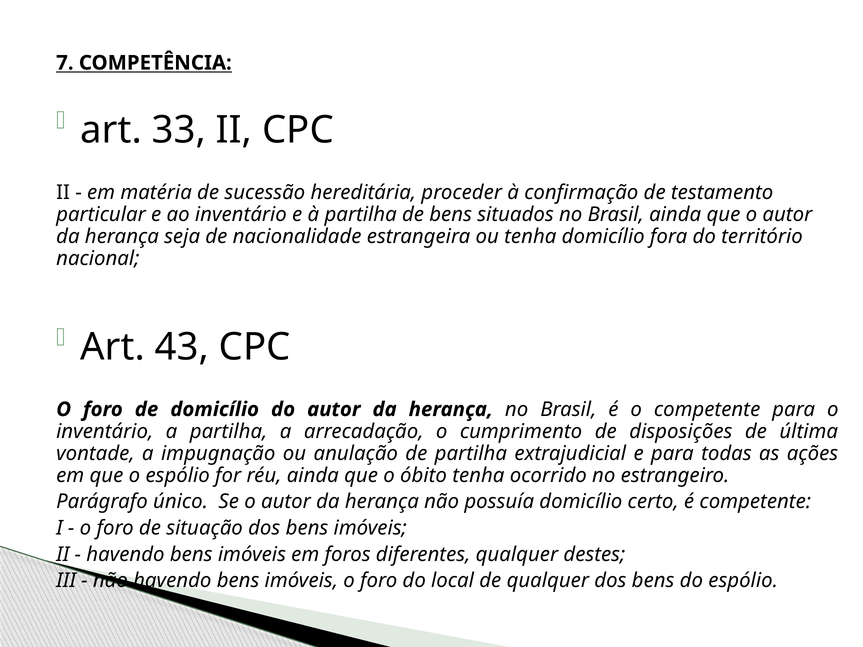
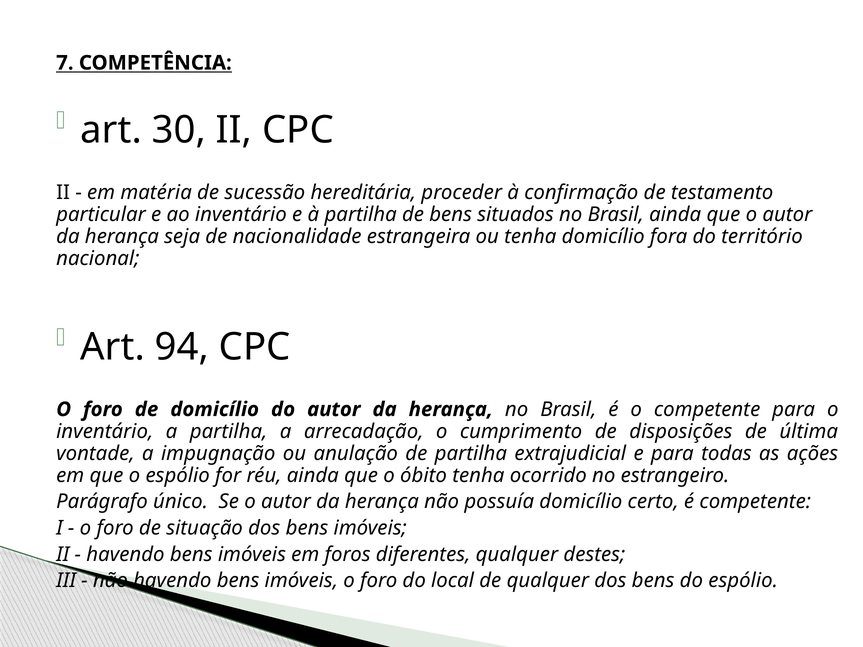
33: 33 -> 30
43: 43 -> 94
